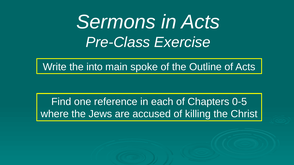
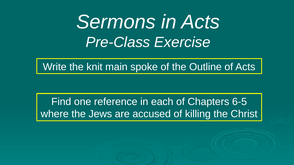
into: into -> knit
0-5: 0-5 -> 6-5
